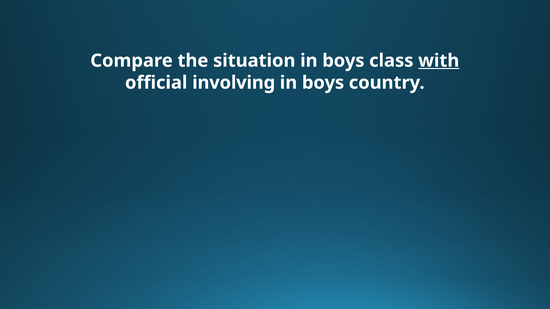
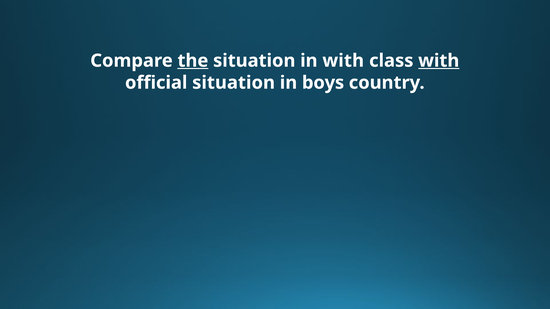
the underline: none -> present
situation in boys: boys -> with
official involving: involving -> situation
